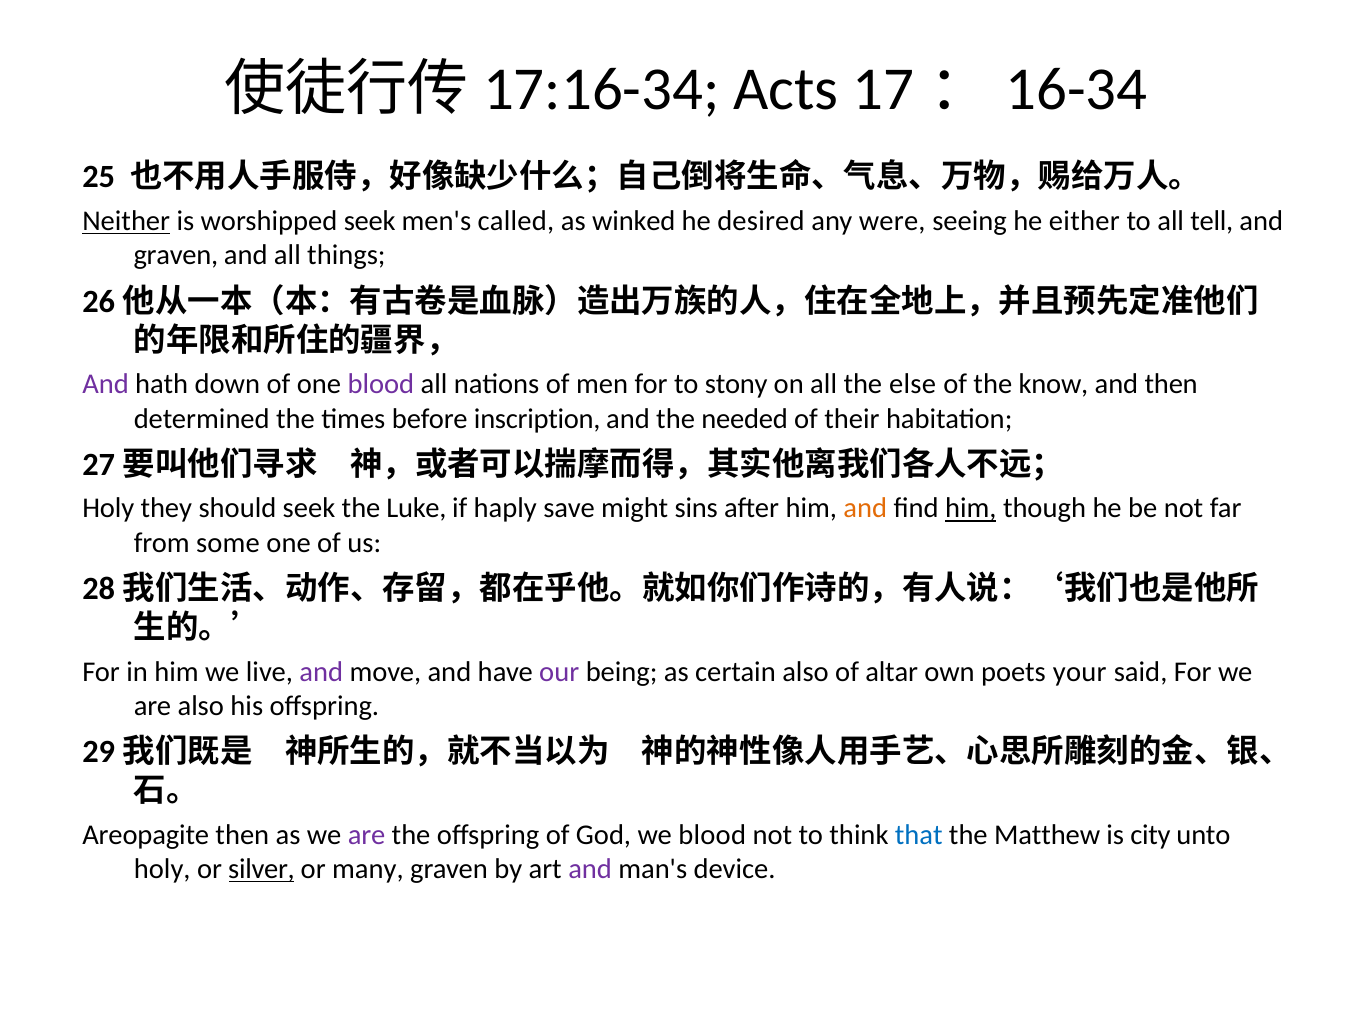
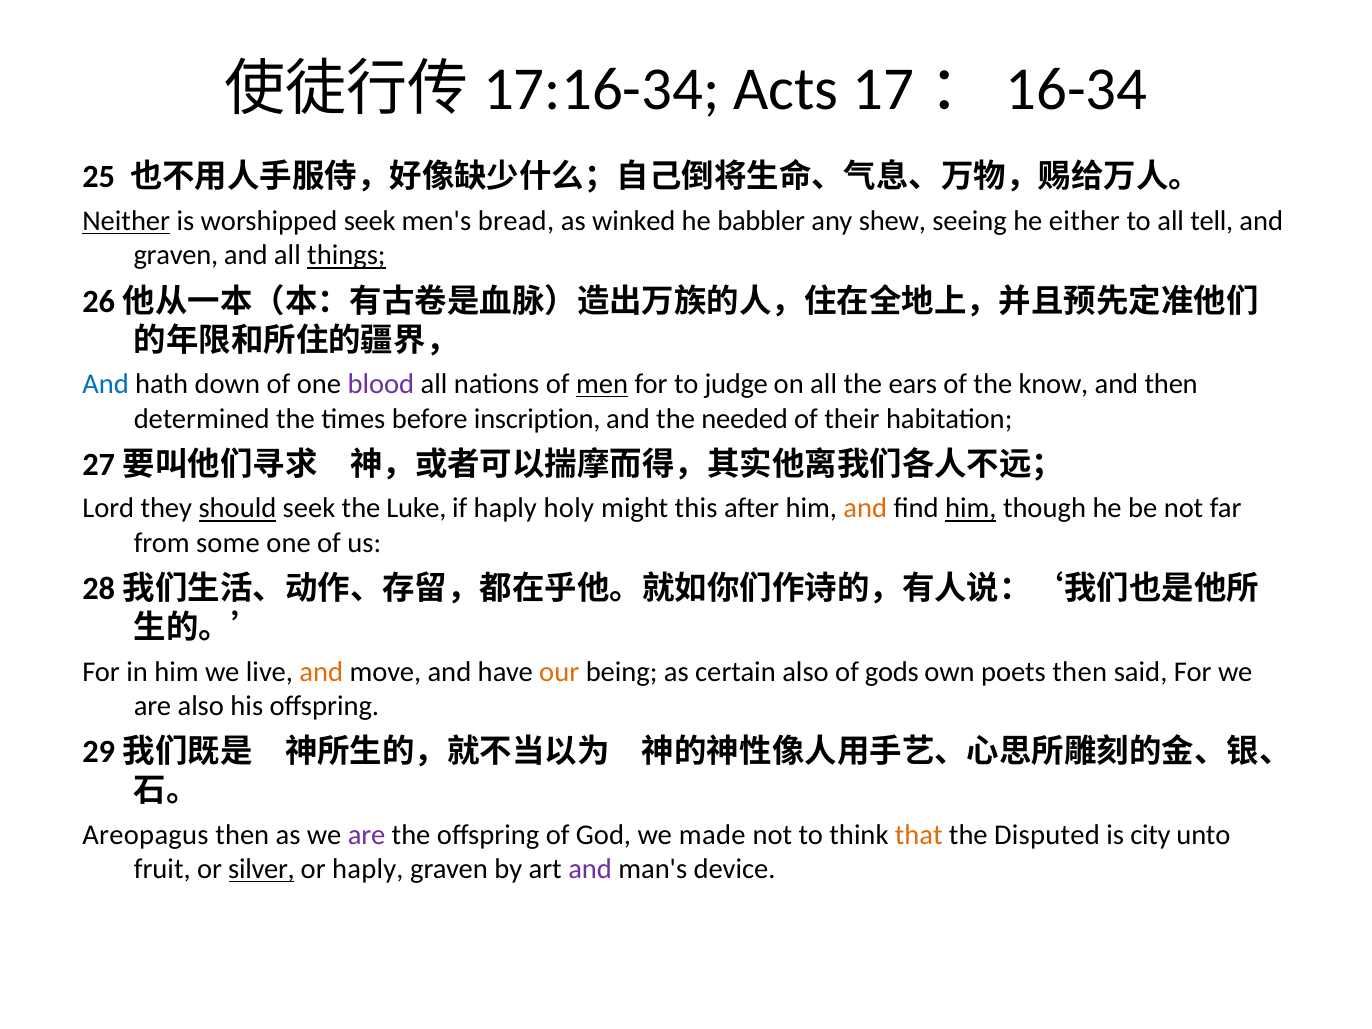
called: called -> bread
desired: desired -> babbler
were: were -> shew
things underline: none -> present
And at (106, 384) colour: purple -> blue
men underline: none -> present
stony: stony -> judge
else: else -> ears
Holy at (108, 509): Holy -> Lord
should underline: none -> present
save: save -> holy
sins: sins -> this
and at (321, 672) colour: purple -> orange
our colour: purple -> orange
altar: altar -> gods
poets your: your -> then
Areopagite: Areopagite -> Areopagus
we blood: blood -> made
that colour: blue -> orange
Matthew: Matthew -> Disputed
holy at (162, 869): holy -> fruit
or many: many -> haply
